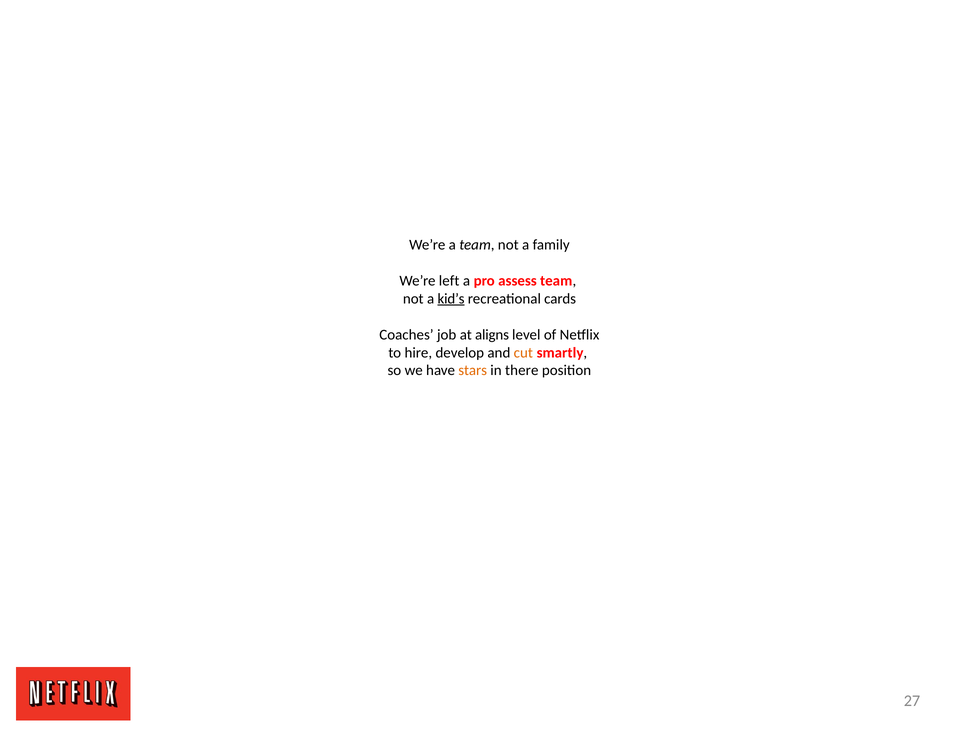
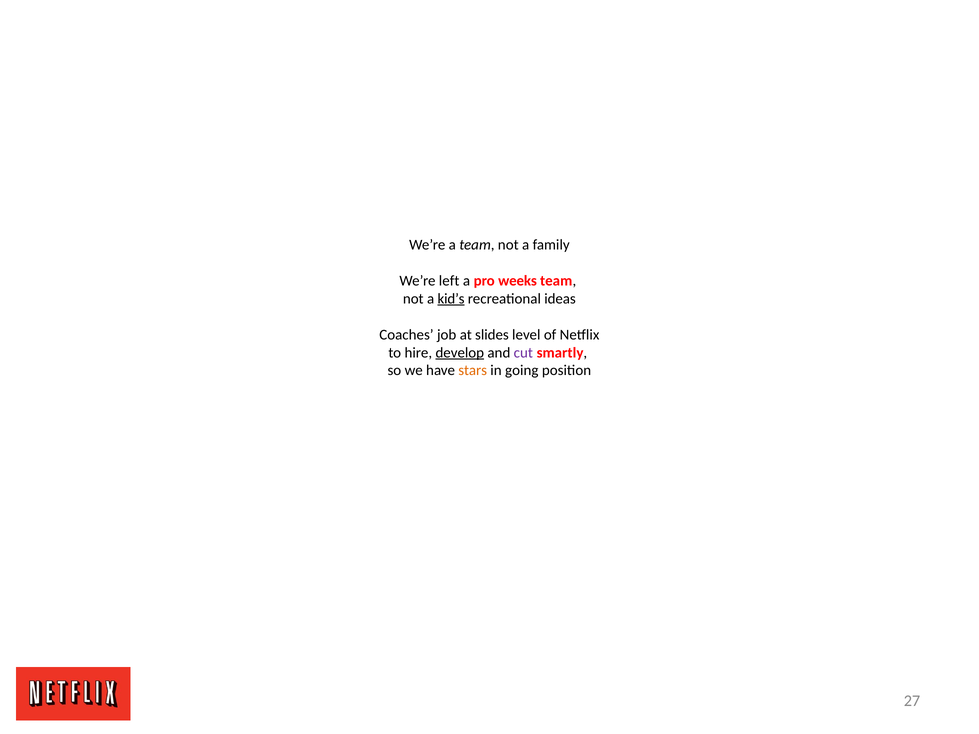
assess: assess -> weeks
cards: cards -> ideas
aligns: aligns -> slides
develop underline: none -> present
cut colour: orange -> purple
there: there -> going
